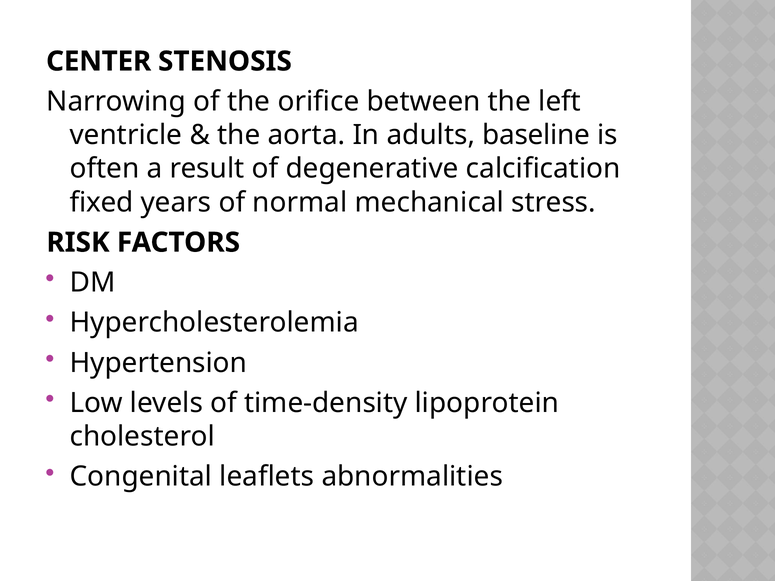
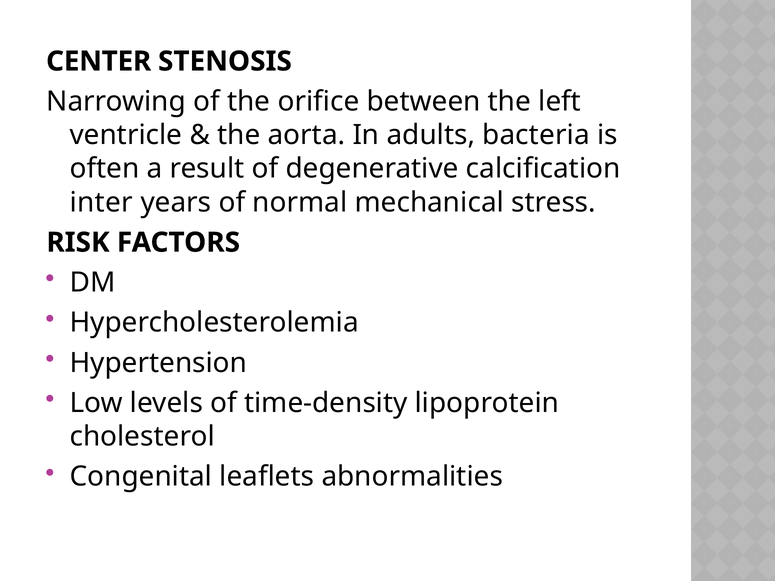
baseline: baseline -> bacteria
fixed: fixed -> inter
